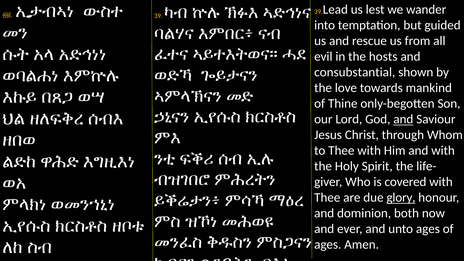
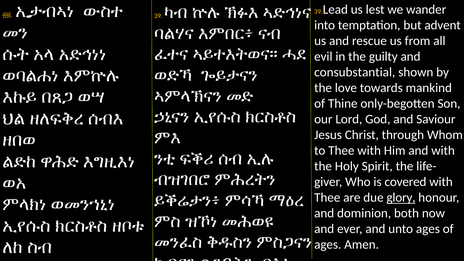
guided: guided -> advent
hosts: hosts -> guilty
and at (403, 119) underline: present -> none
